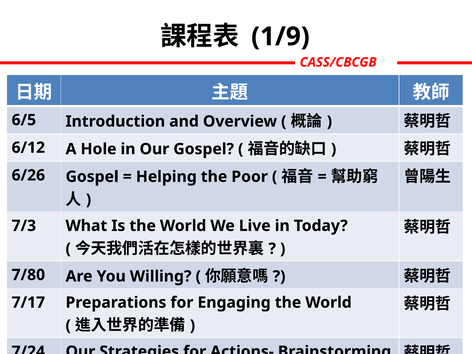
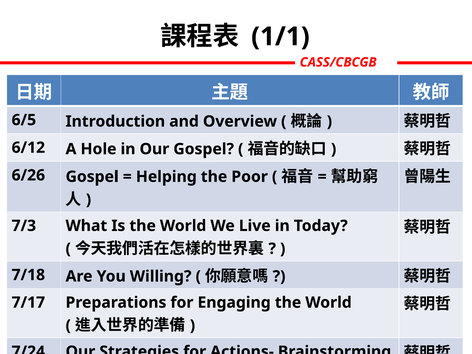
1/9: 1/9 -> 1/1
7/80: 7/80 -> 7/18
